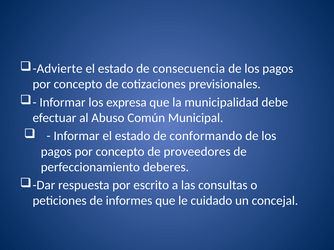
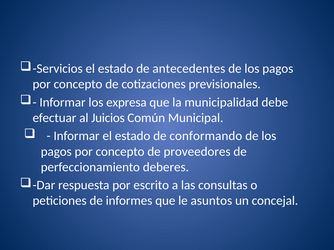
Advierte: Advierte -> Servicios
consecuencia: consecuencia -> antecedentes
Abuso: Abuso -> Juicios
cuidado: cuidado -> asuntos
